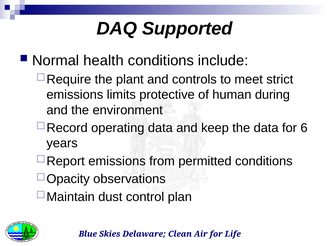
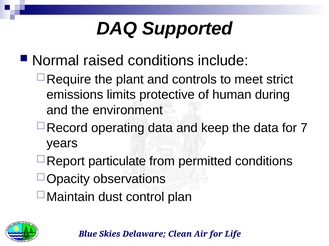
health: health -> raised
6: 6 -> 7
emissions at (117, 162): emissions -> particulate
